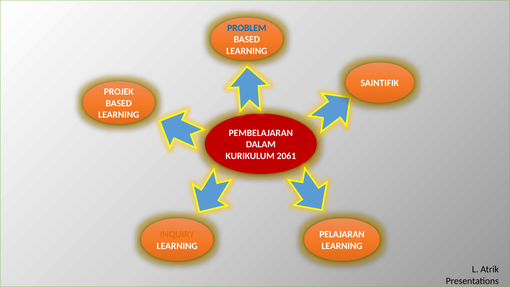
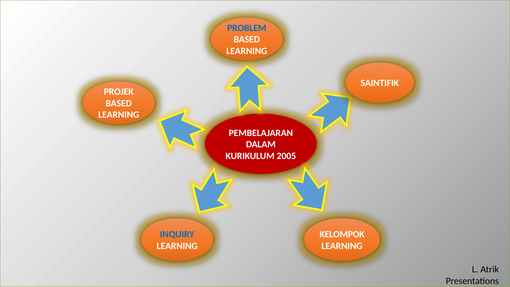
2061: 2061 -> 2005
INQUIRY colour: orange -> blue
PELAJARAN: PELAJARAN -> KELOMPOK
